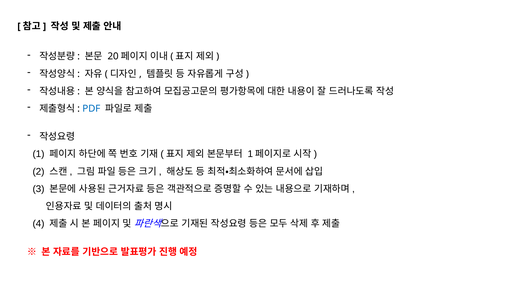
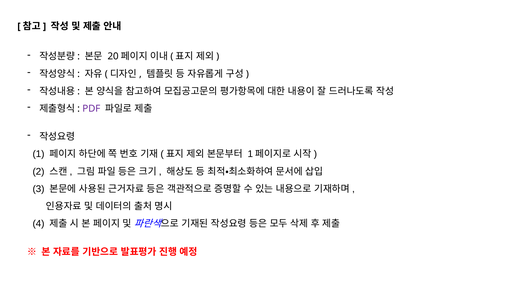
PDF colour: blue -> purple
